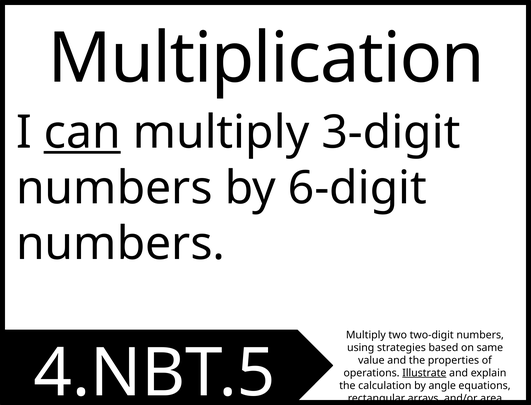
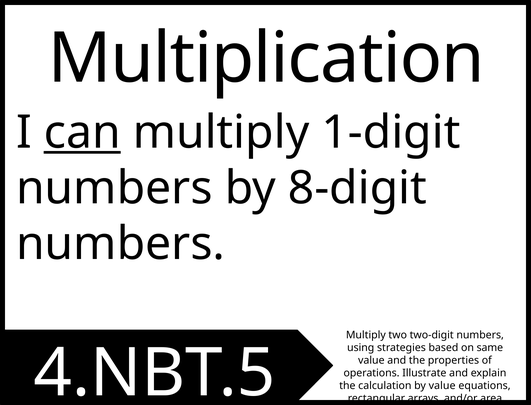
3-digit: 3-digit -> 1-digit
6-digit: 6-digit -> 8-digit
Illustrate underline: present -> none
by angle: angle -> value
